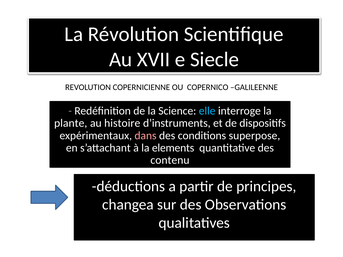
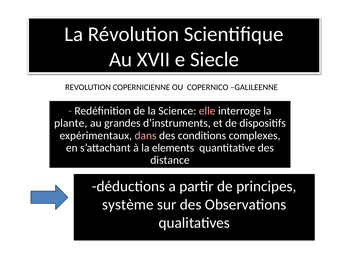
elle colour: light blue -> pink
histoire: histoire -> grandes
superpose: superpose -> complexes
contenu: contenu -> distance
changea: changea -> système
